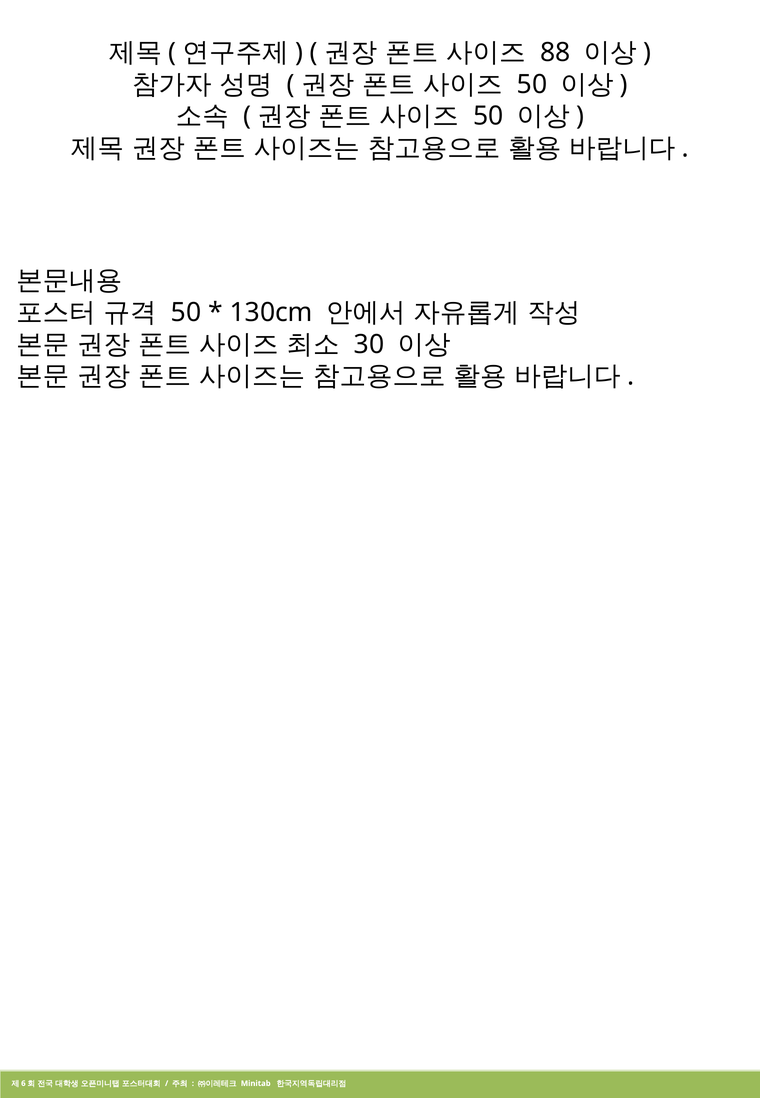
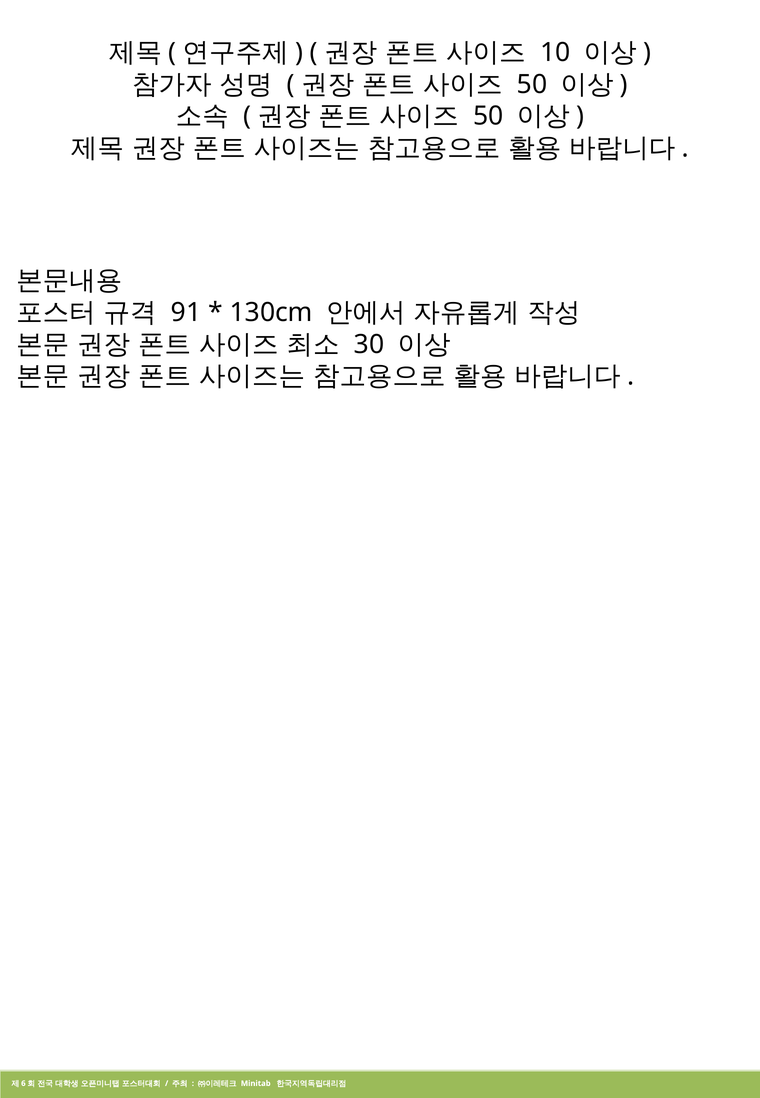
88: 88 -> 10
50 at (186, 312): 50 -> 91
